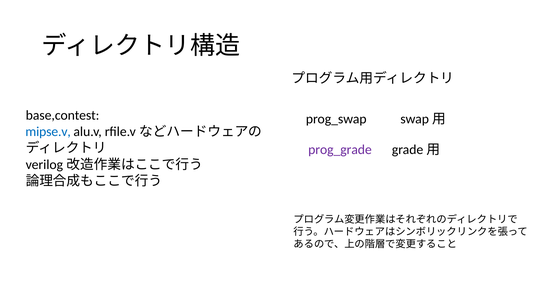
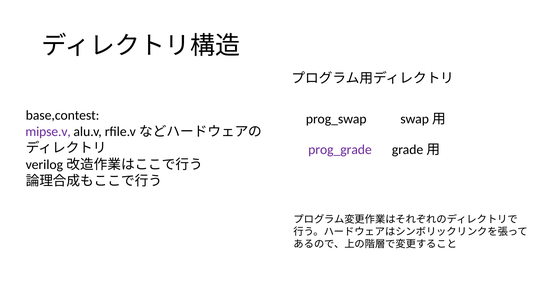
mipse.v colour: blue -> purple
